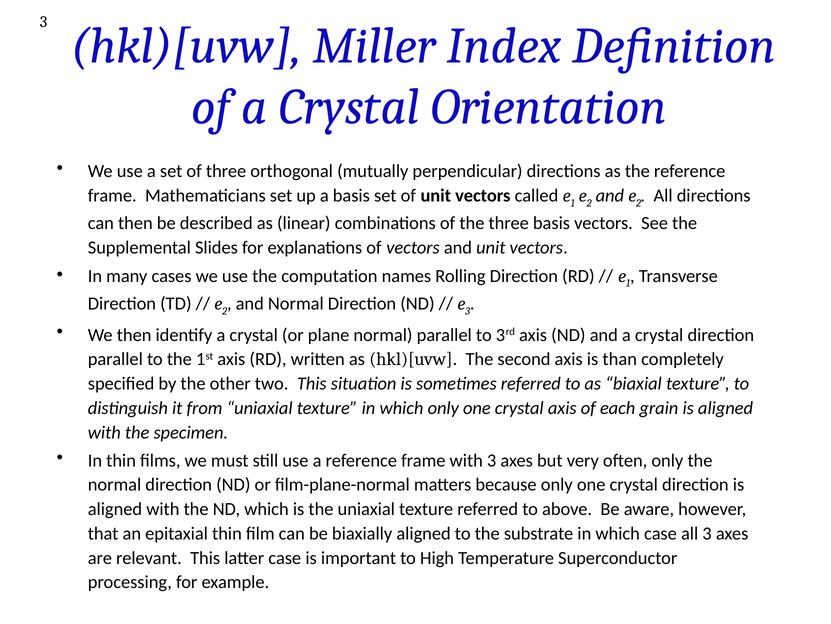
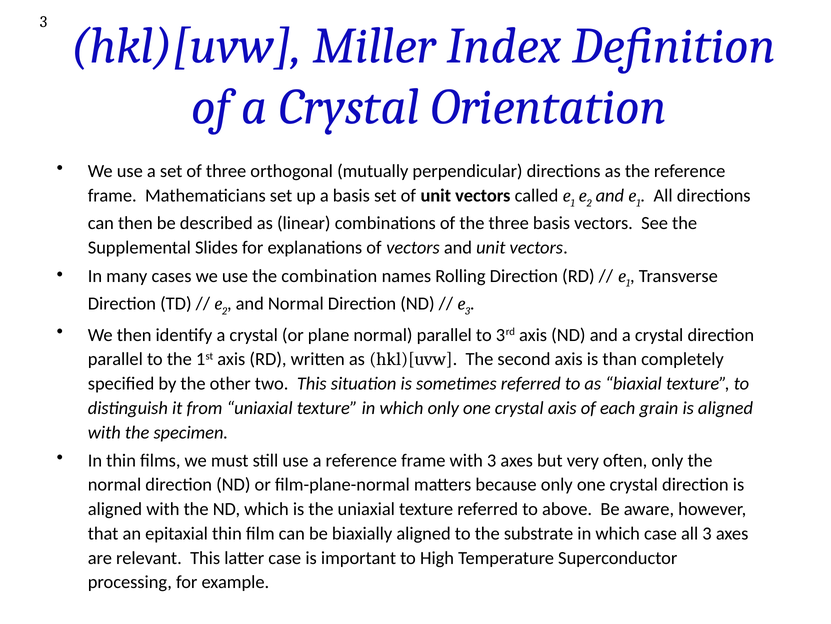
2 at (639, 203): 2 -> 1
computation: computation -> combination
